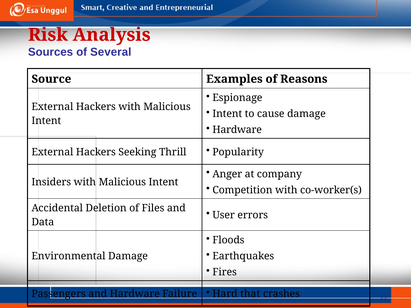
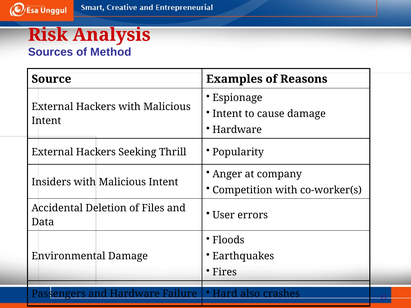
Several: Several -> Method
that: that -> also
